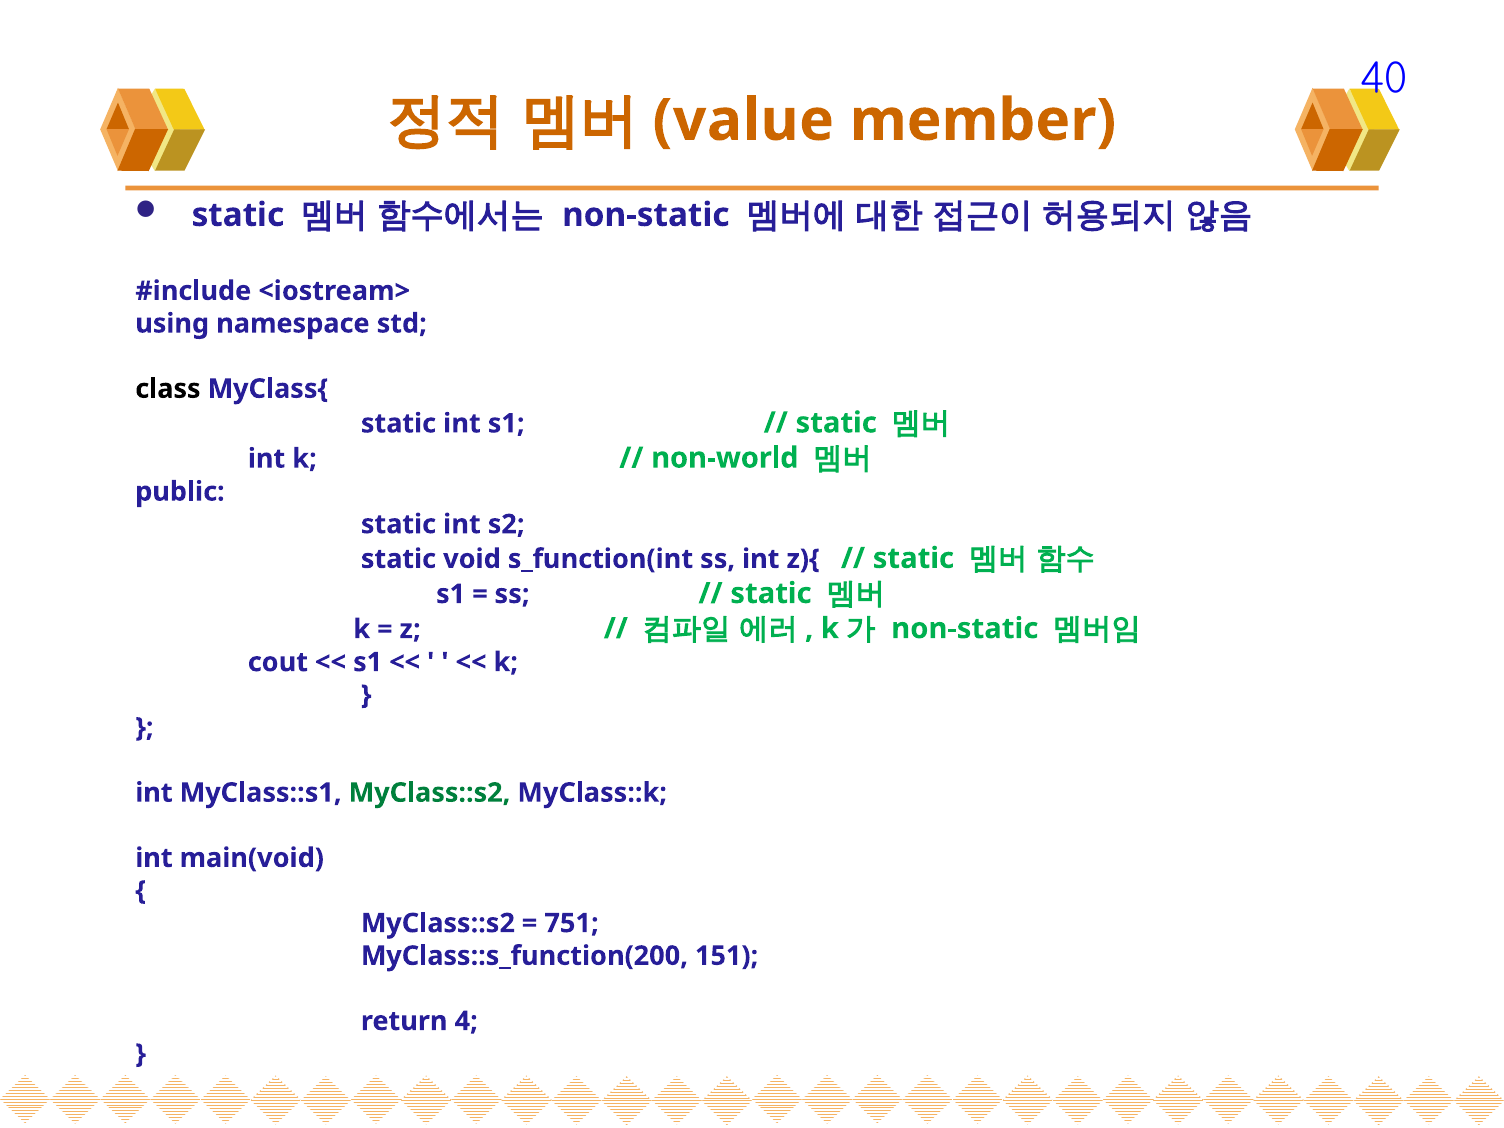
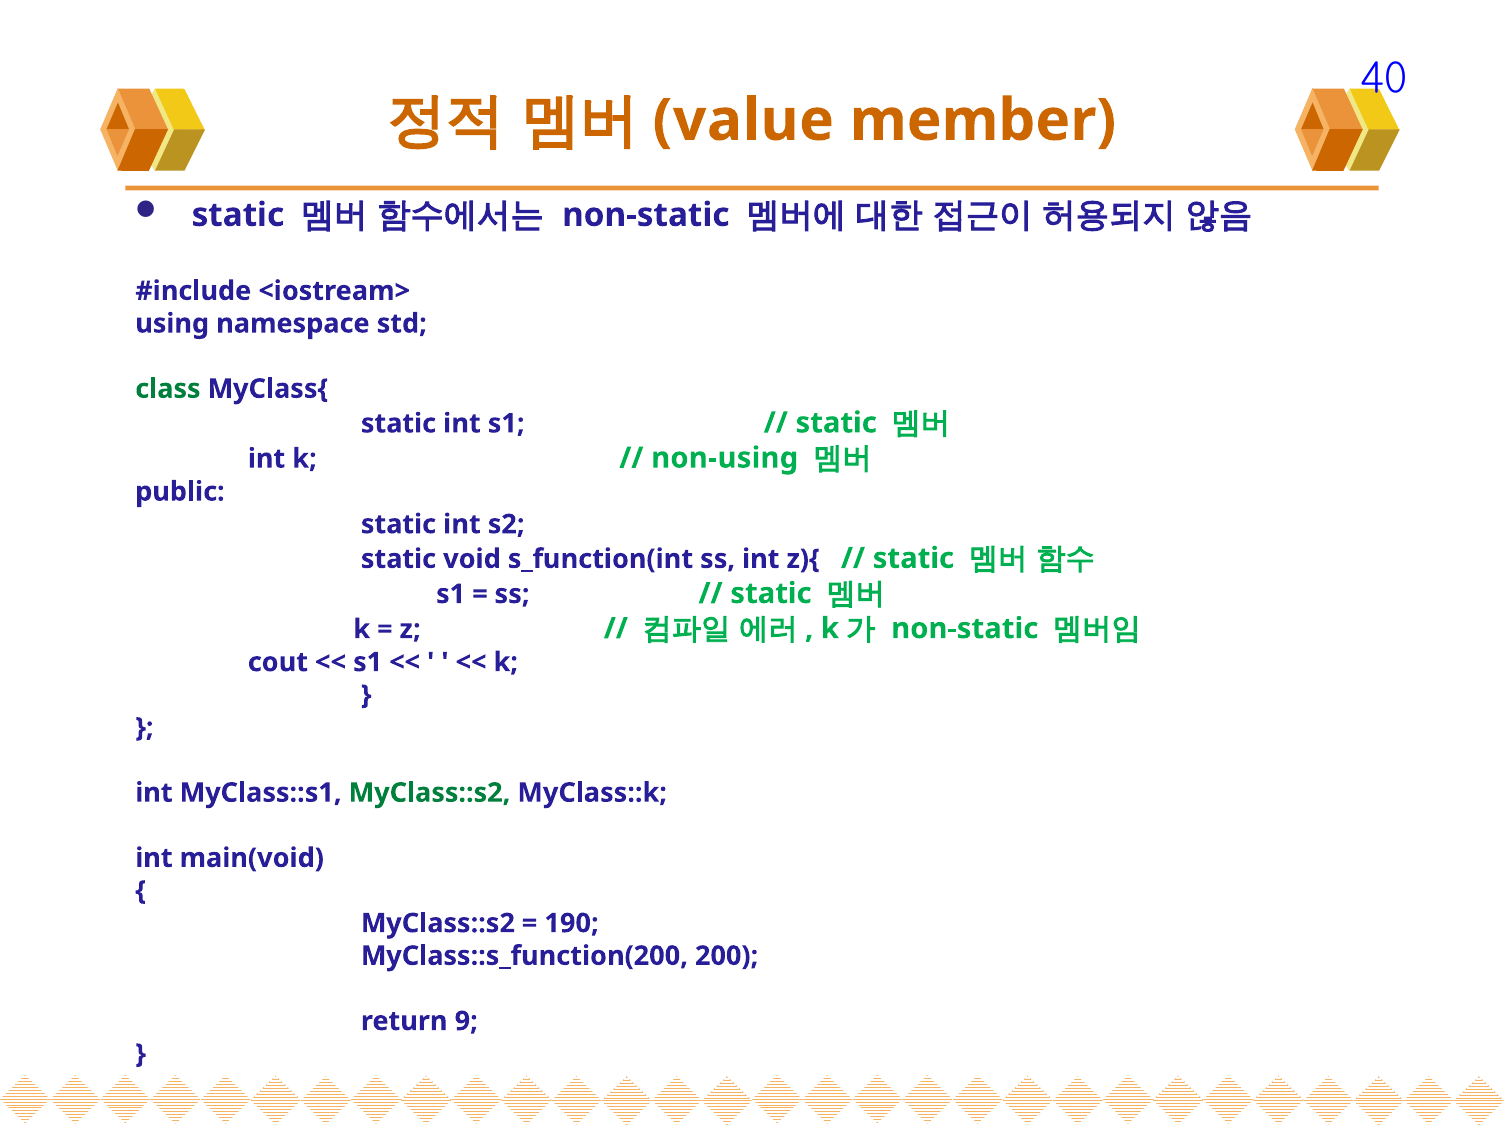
class colour: black -> green
non-world: non-world -> non-using
751: 751 -> 190
151: 151 -> 200
4: 4 -> 9
